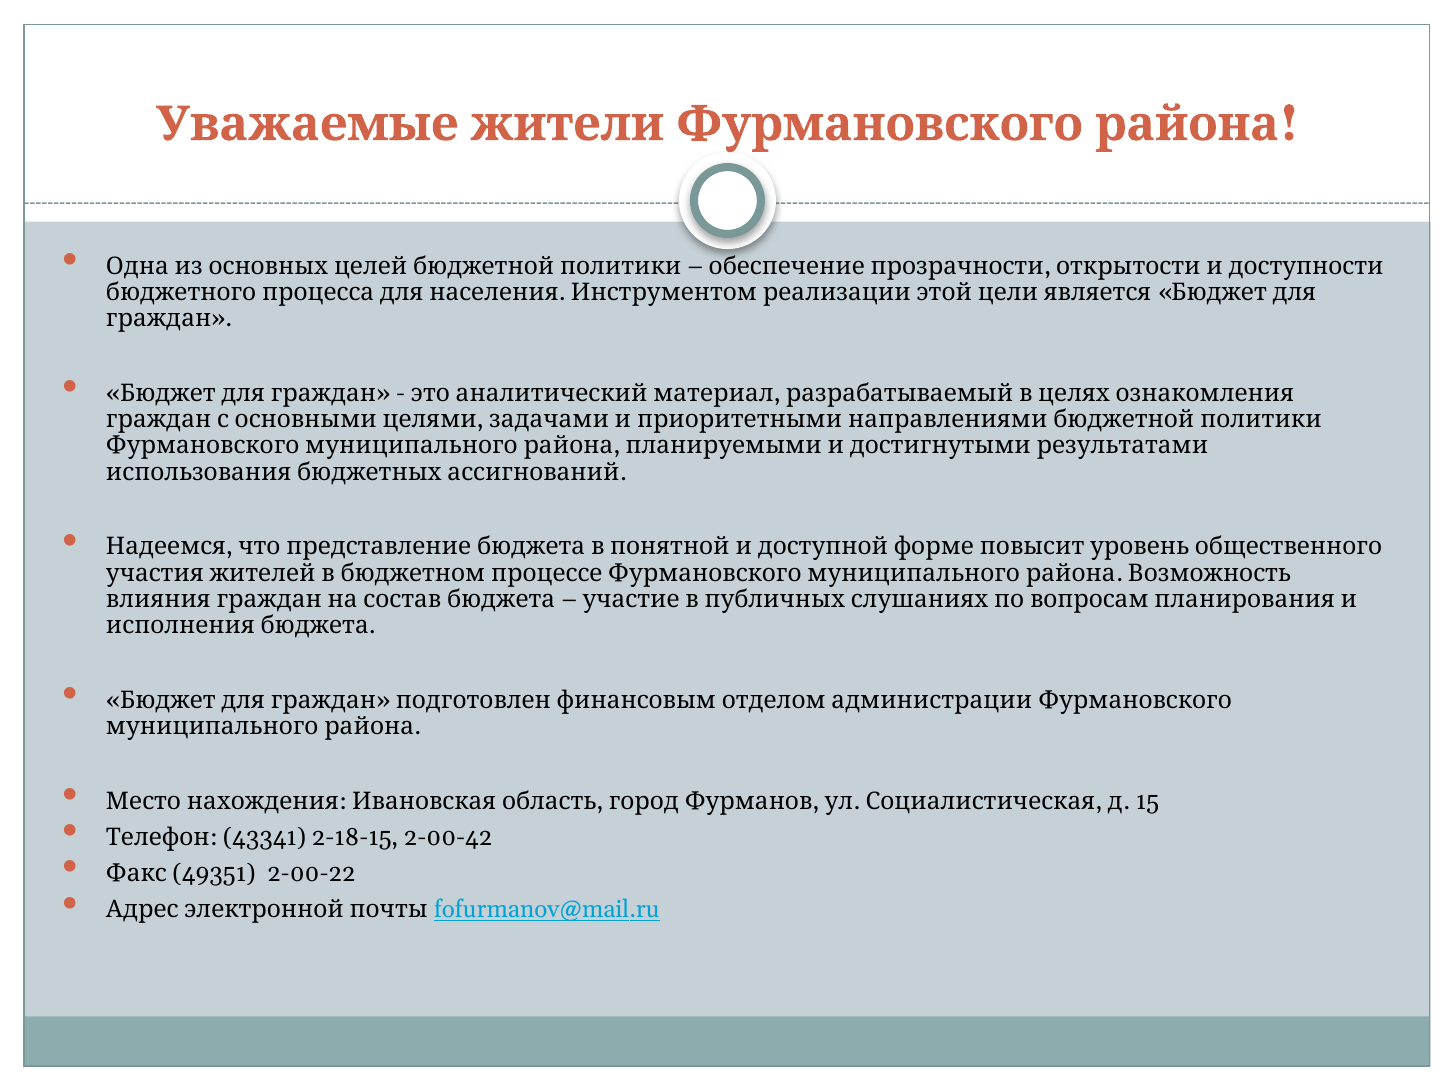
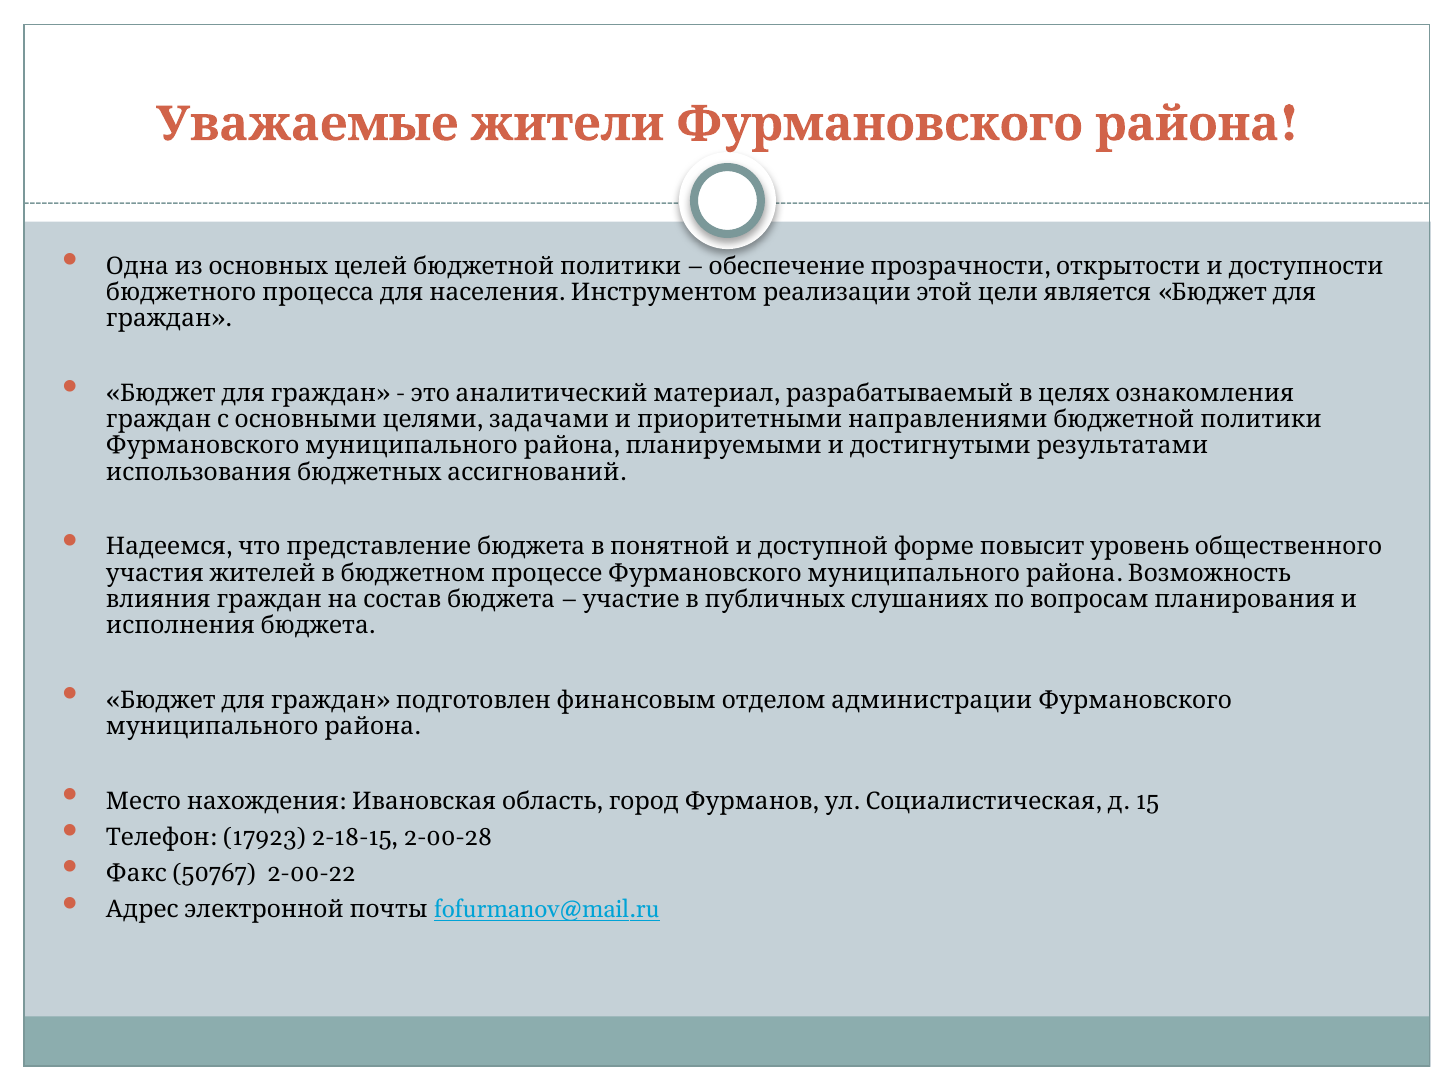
43341: 43341 -> 17923
2-00-42: 2-00-42 -> 2-00-28
49351: 49351 -> 50767
